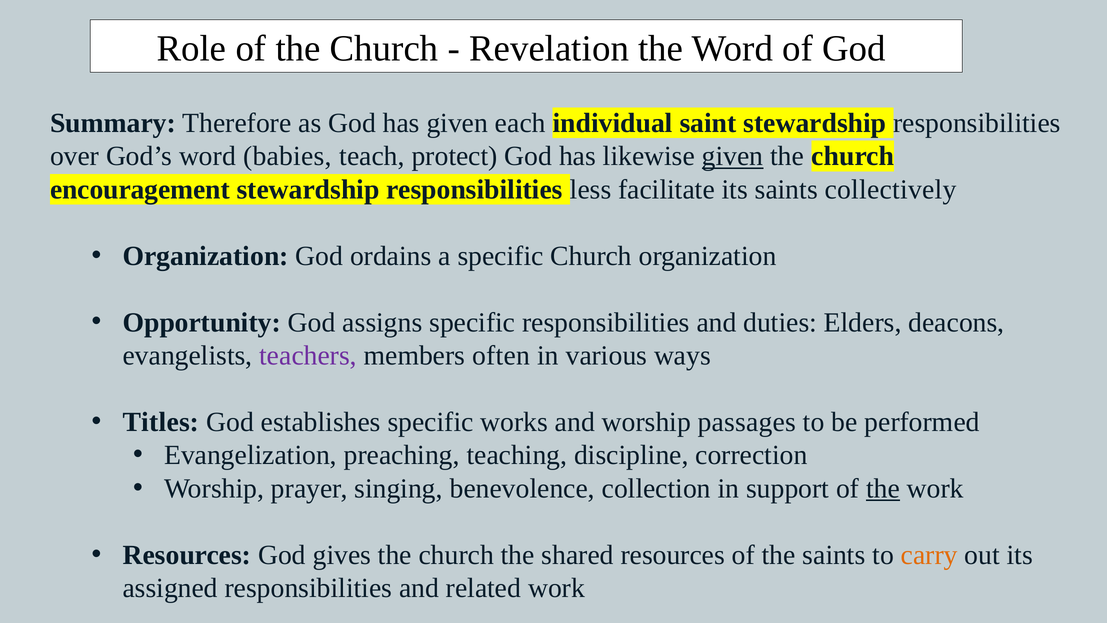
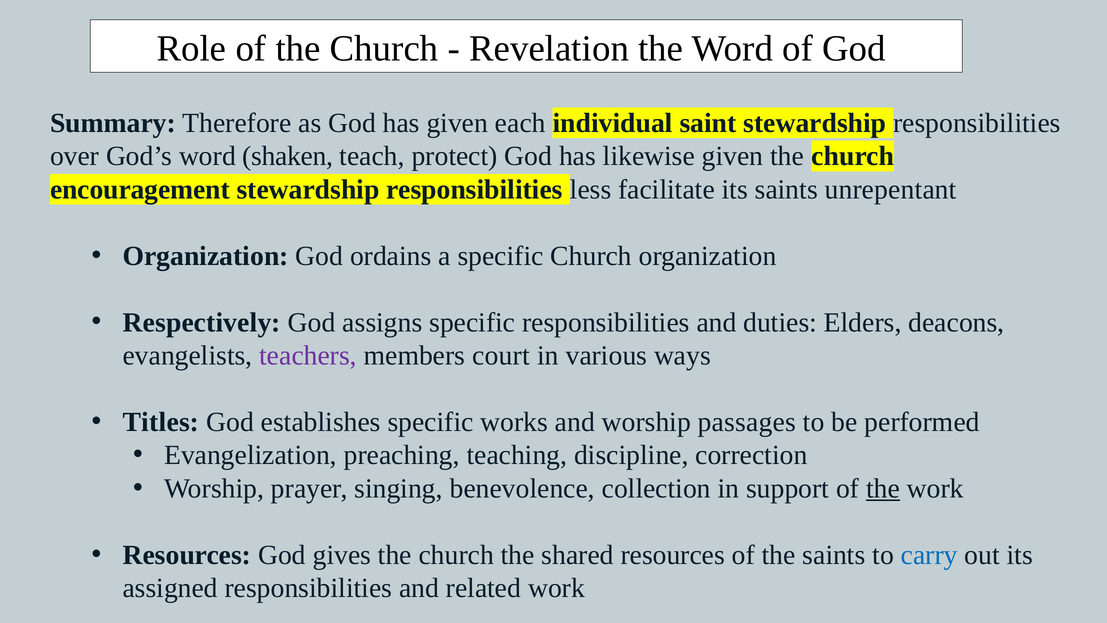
babies: babies -> shaken
given at (733, 156) underline: present -> none
collectively: collectively -> unrepentant
Opportunity: Opportunity -> Respectively
often: often -> court
carry colour: orange -> blue
